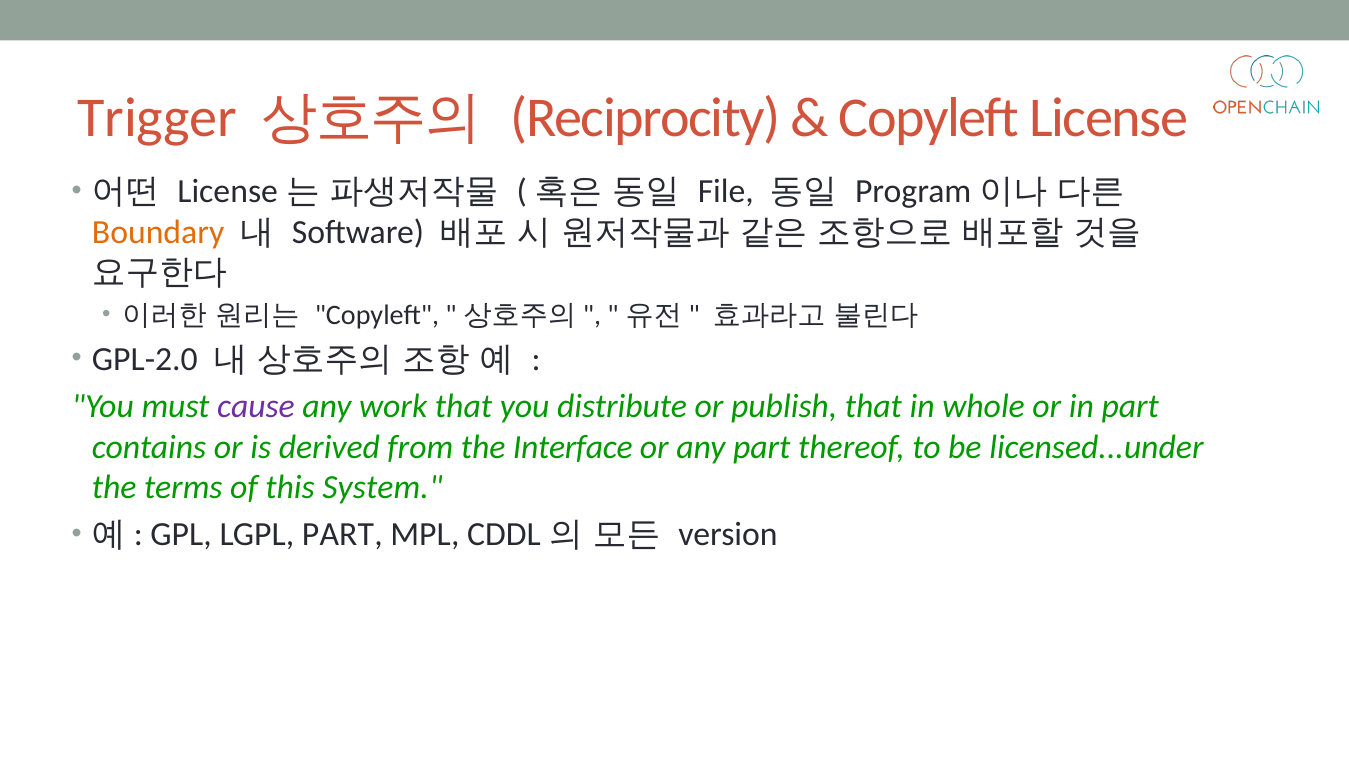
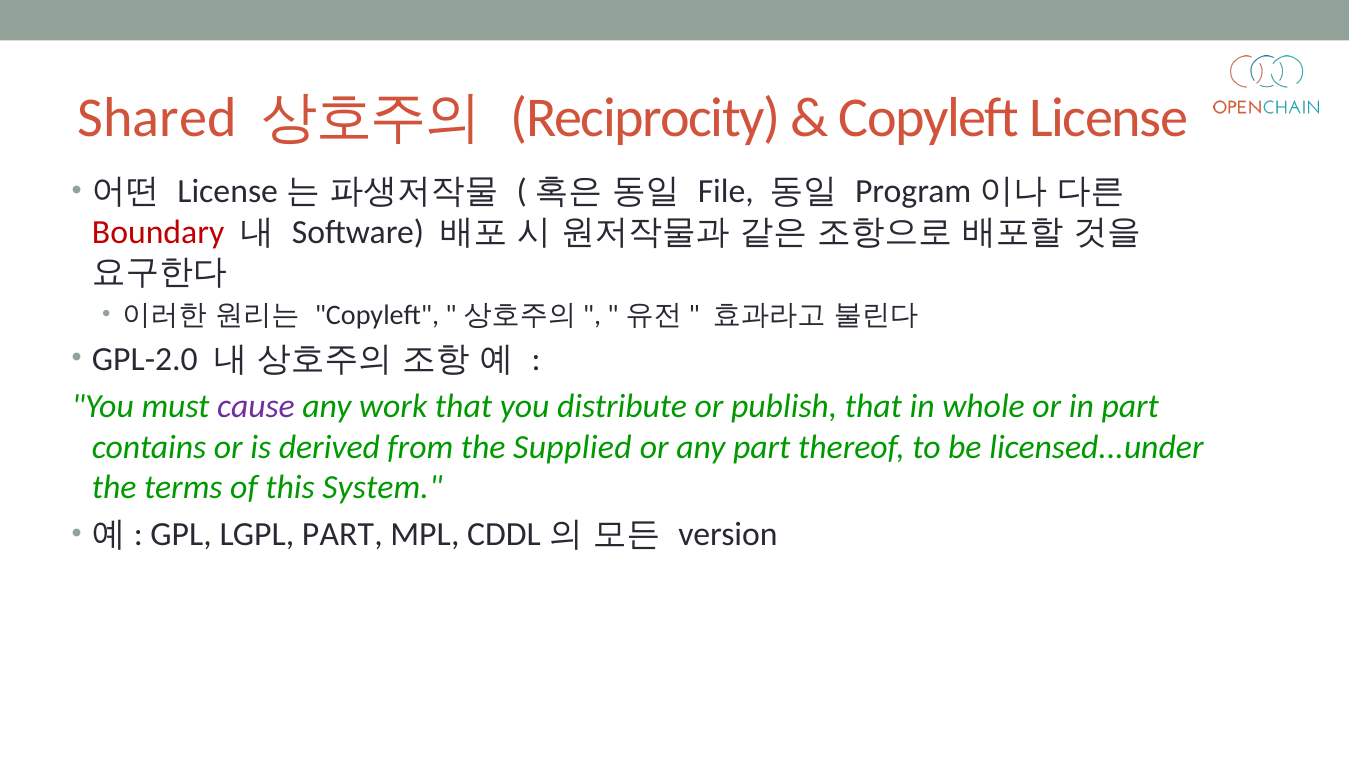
Trigger: Trigger -> Shared
Boundary colour: orange -> red
Interface: Interface -> Supplied
